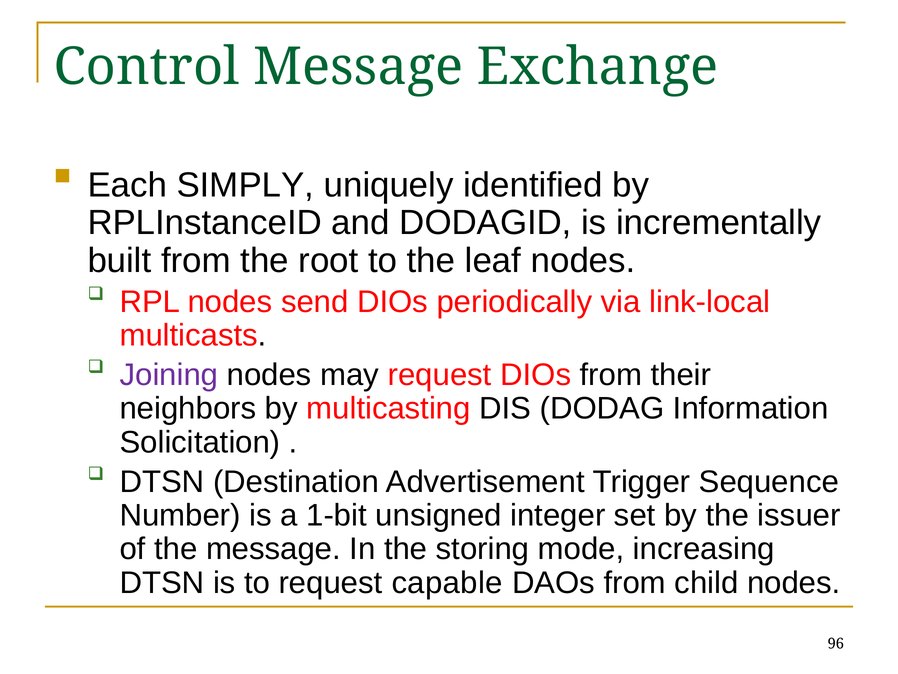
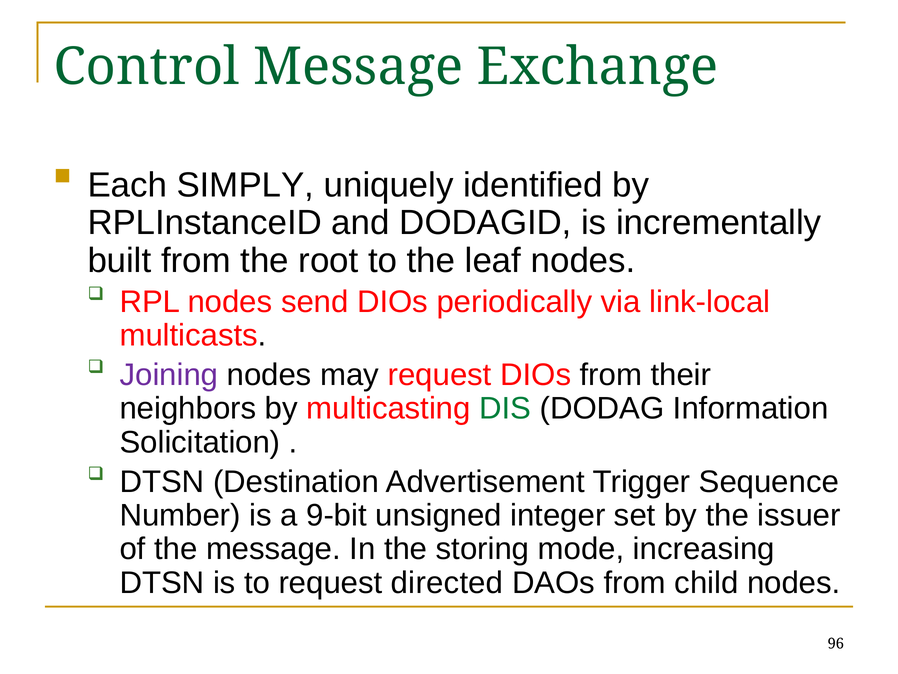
DIS colour: black -> green
1-bit: 1-bit -> 9-bit
capable: capable -> directed
